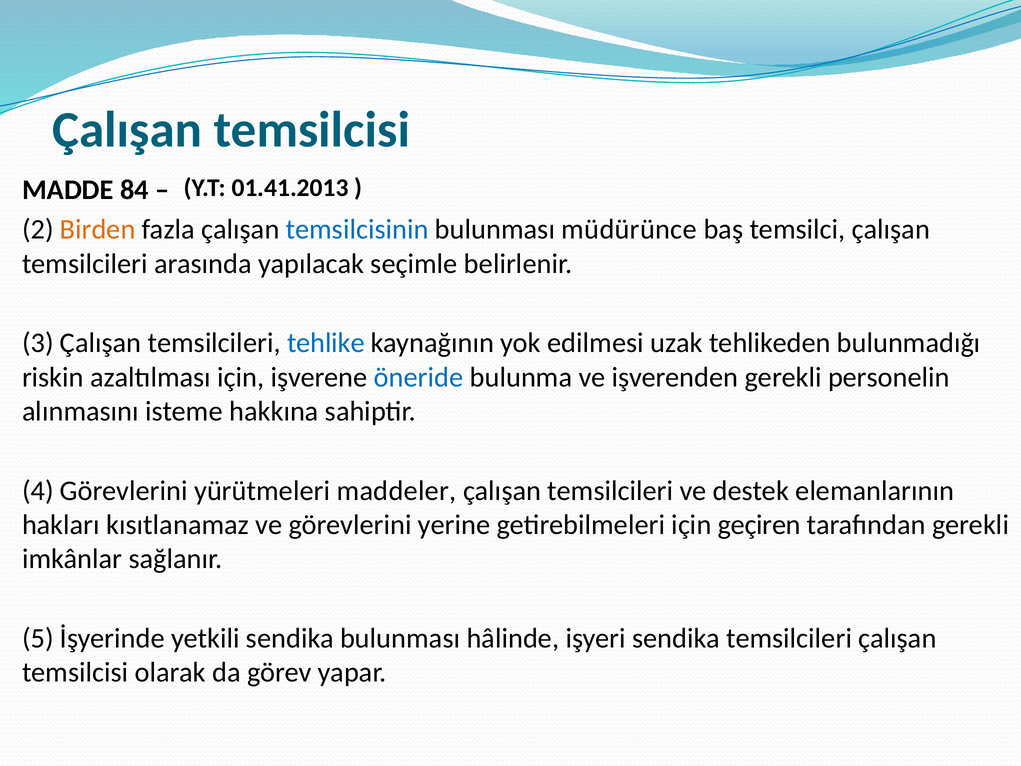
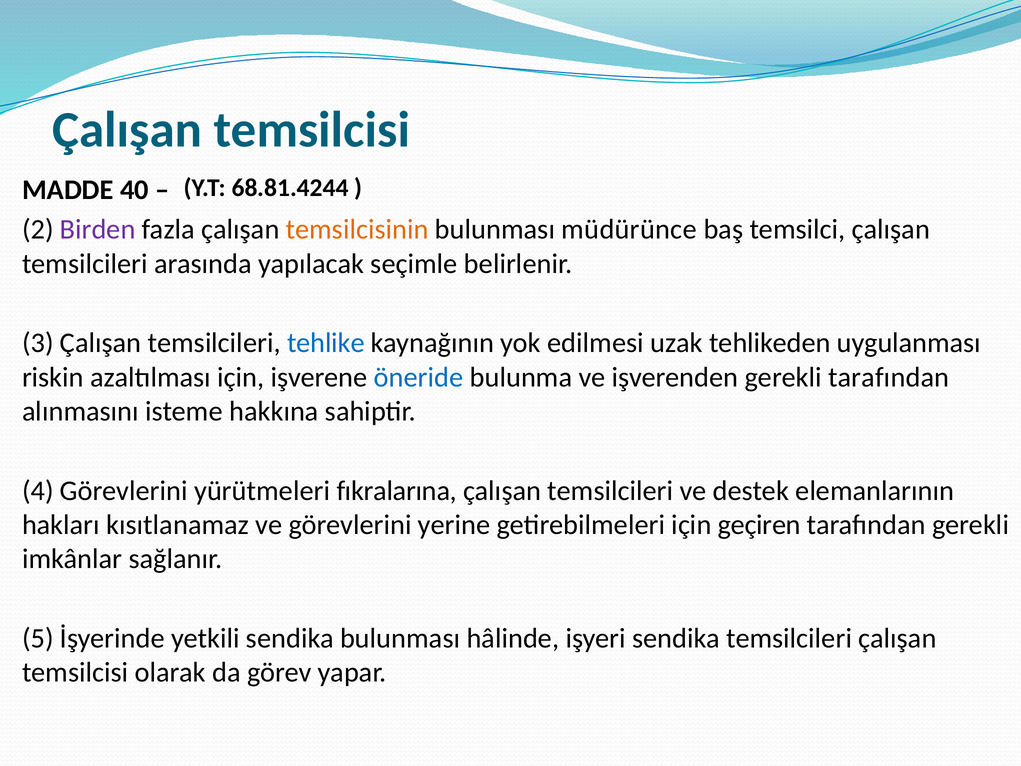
01.41.2013: 01.41.2013 -> 68.81.4244
84: 84 -> 40
Birden colour: orange -> purple
temsilcisinin colour: blue -> orange
bulunmadığı: bulunmadığı -> uygulanması
gerekli personelin: personelin -> tarafından
maddeler: maddeler -> fıkralarına
